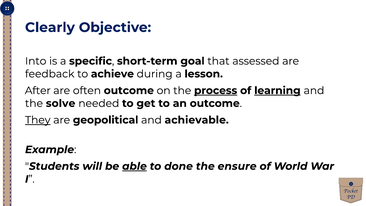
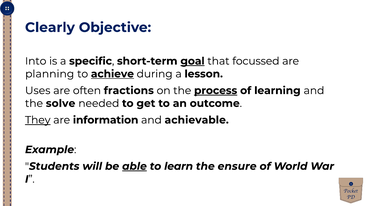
goal underline: none -> present
assessed: assessed -> focussed
feedback: feedback -> planning
achieve underline: none -> present
After: After -> Uses
often outcome: outcome -> fractions
learning underline: present -> none
geopolitical: geopolitical -> information
done: done -> learn
